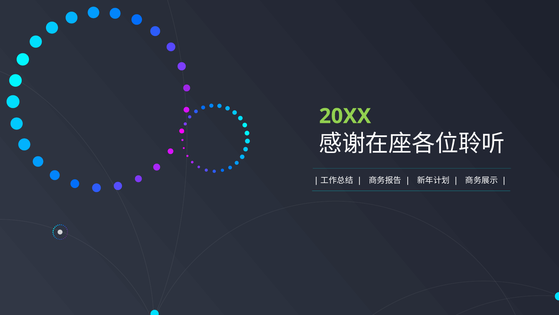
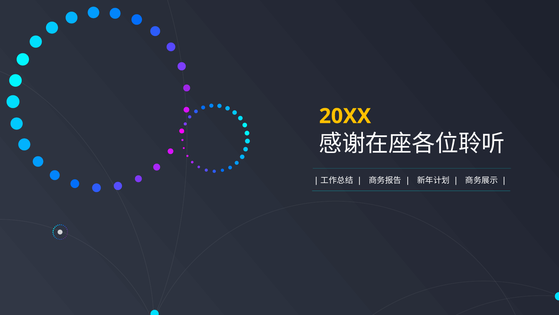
20XX colour: light green -> yellow
